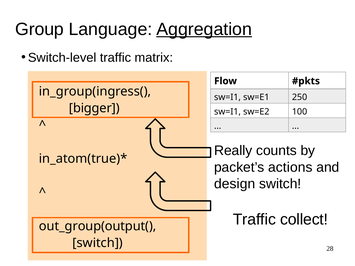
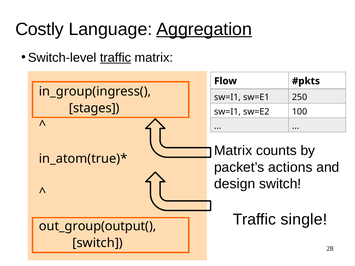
Group: Group -> Costly
traffic at (115, 58) underline: none -> present
bigger: bigger -> stages
Really at (233, 151): Really -> Matrix
collect: collect -> single
